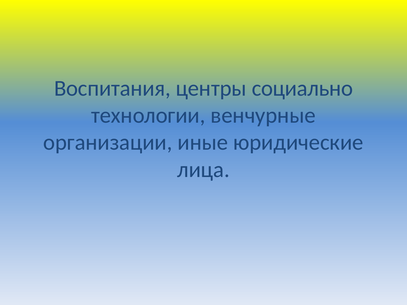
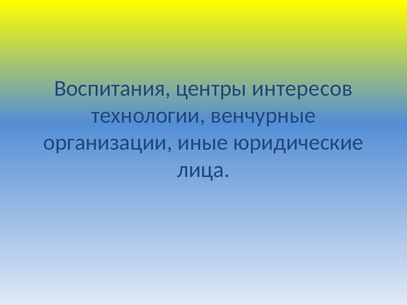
социально: социально -> интересов
